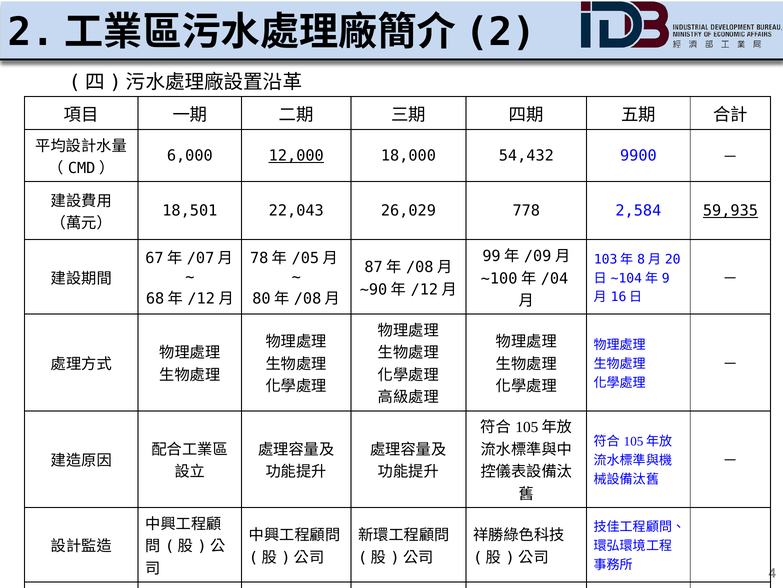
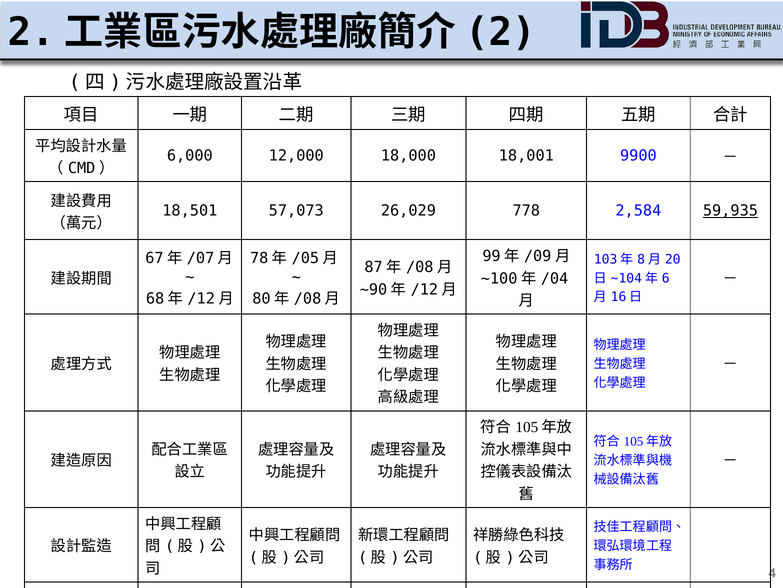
12,000 underline: present -> none
54,432: 54,432 -> 18,001
22,043: 22,043 -> 57,073
9: 9 -> 6
